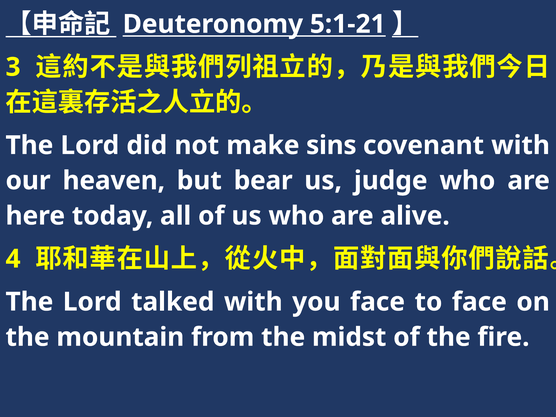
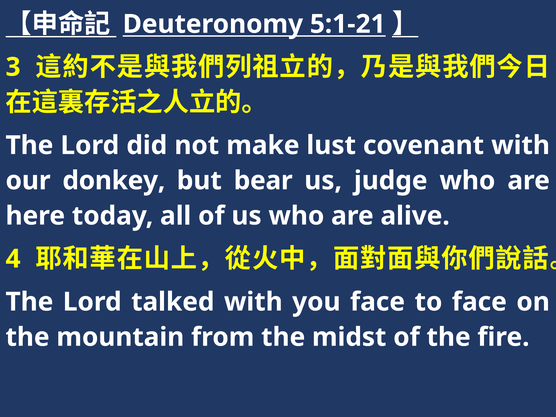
sins: sins -> lust
heaven: heaven -> donkey
